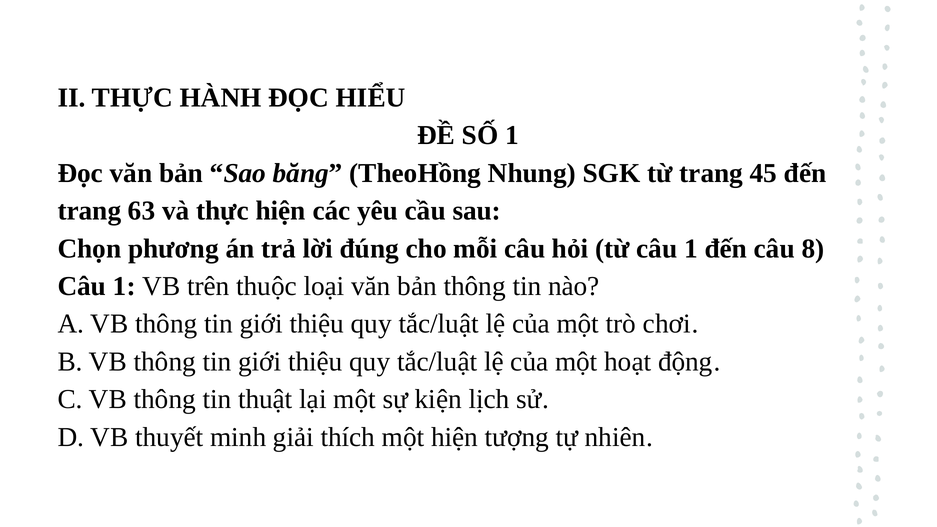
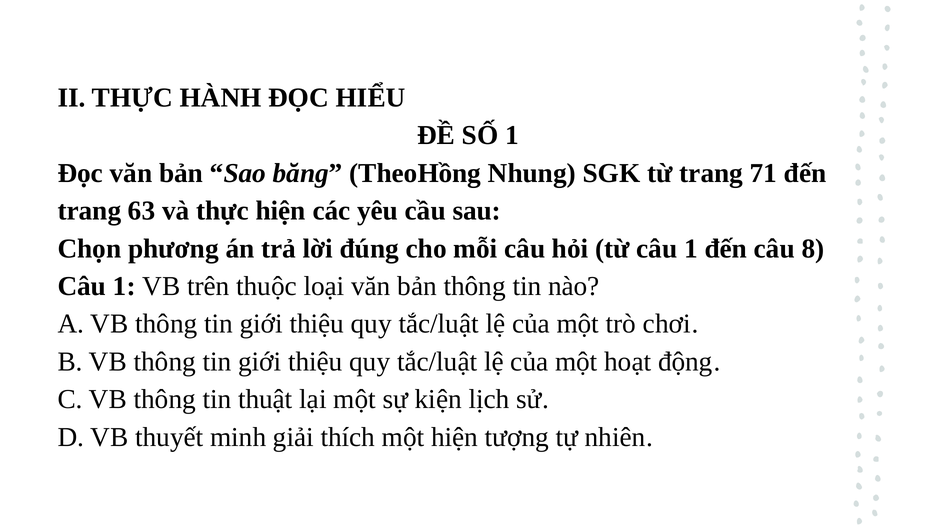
45: 45 -> 71
